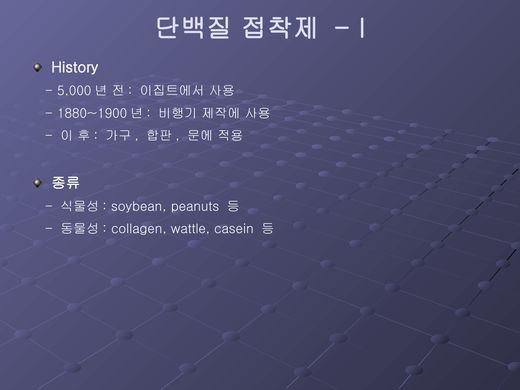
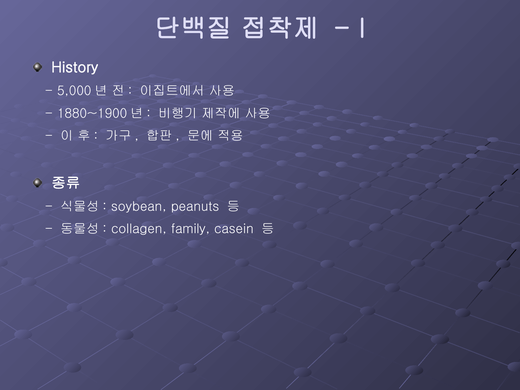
wattle: wattle -> family
